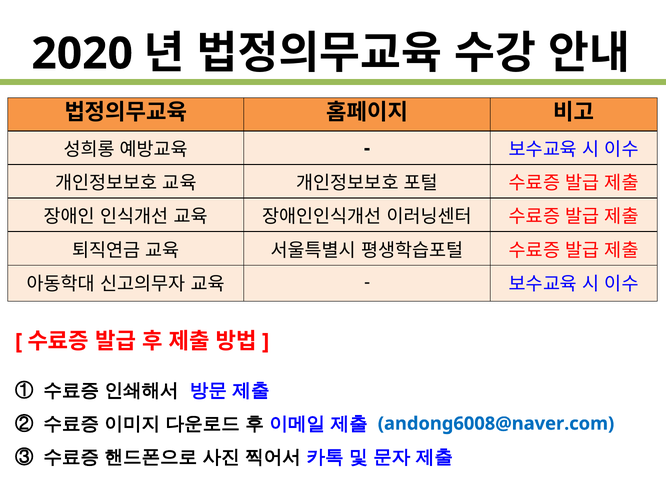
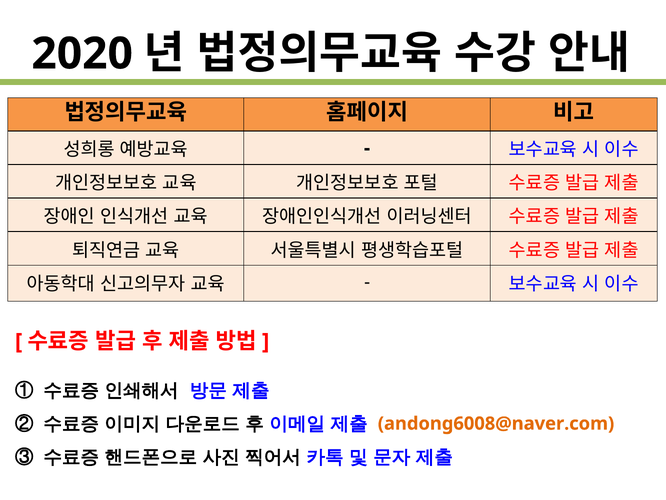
andong6008@naver.com colour: blue -> orange
